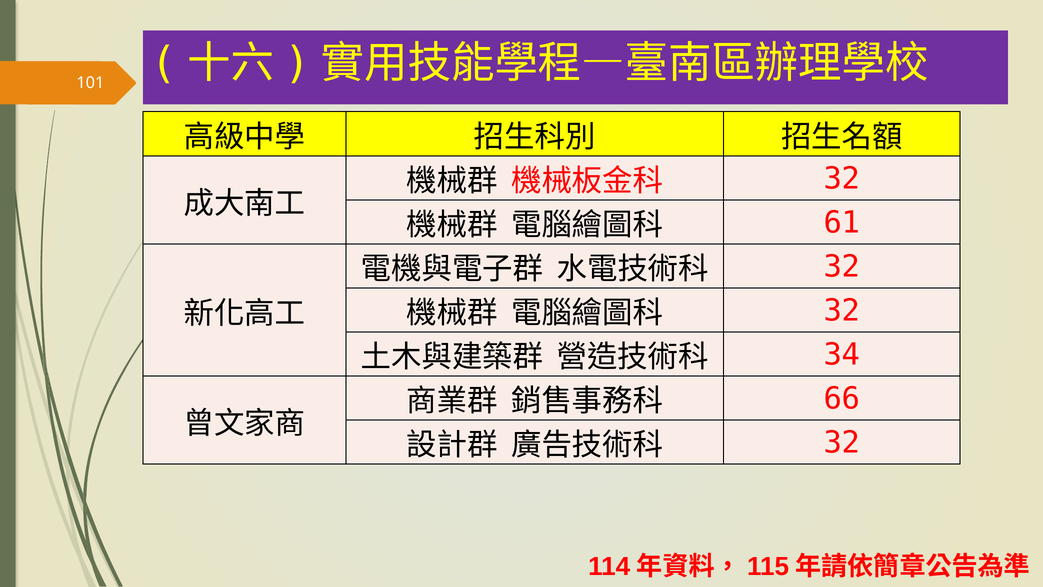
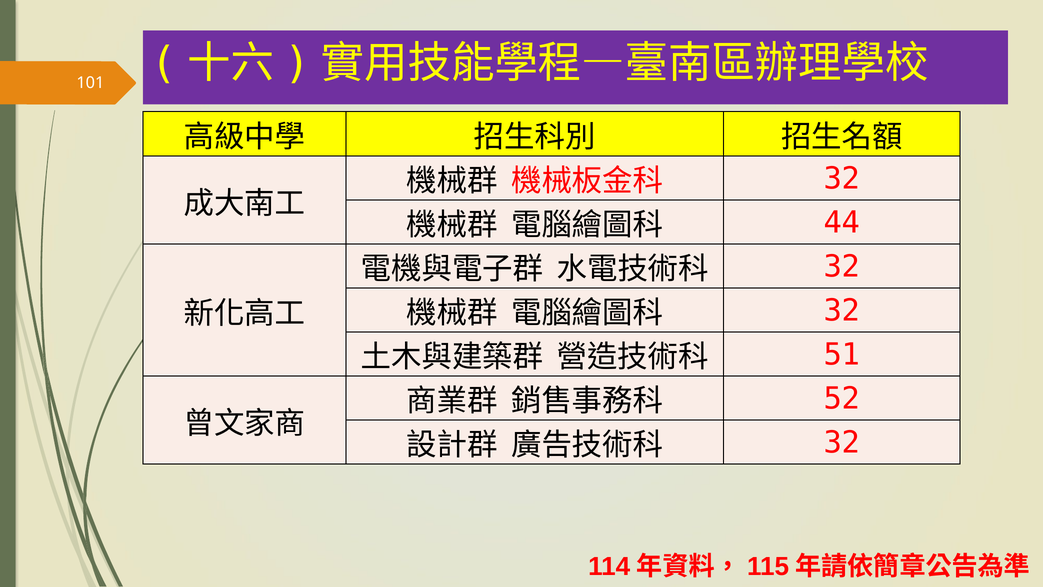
61: 61 -> 44
34: 34 -> 51
66: 66 -> 52
